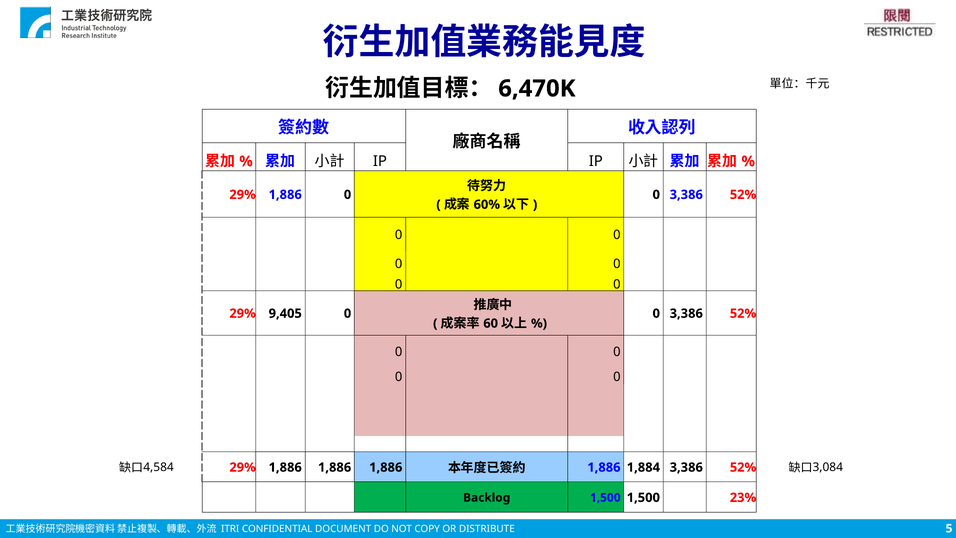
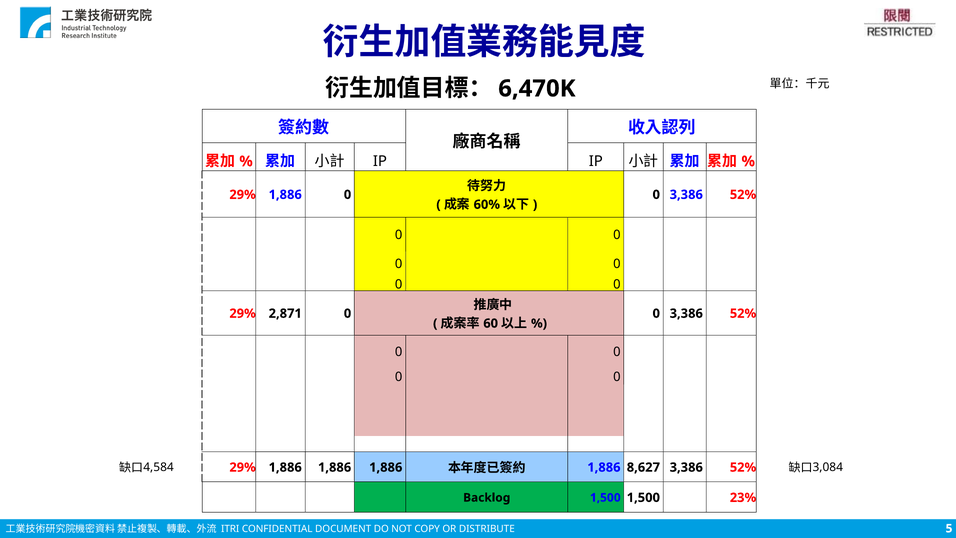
9,405: 9,405 -> 2,871
1,884: 1,884 -> 8,627
